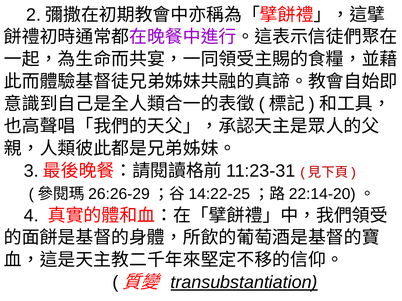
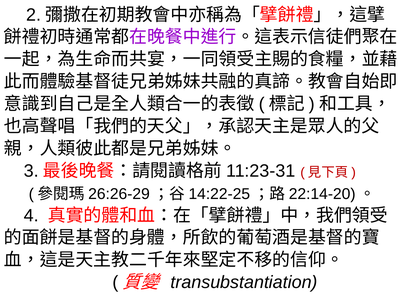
transubstantiation underline: present -> none
